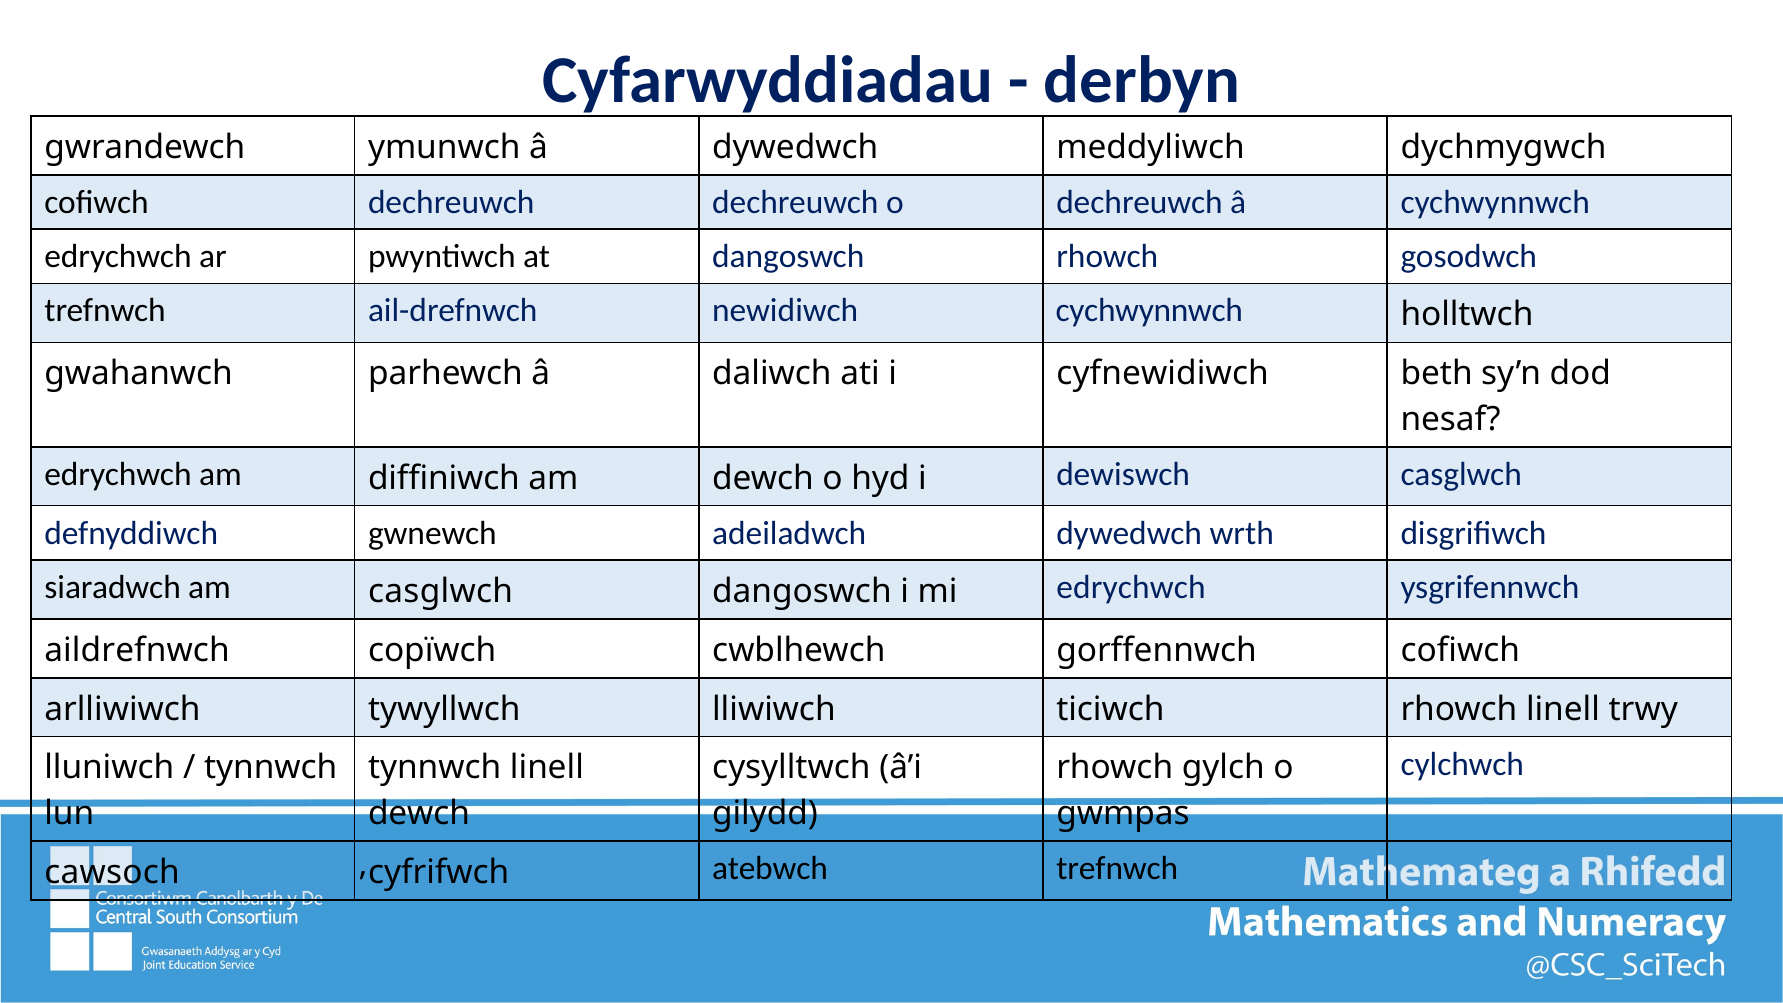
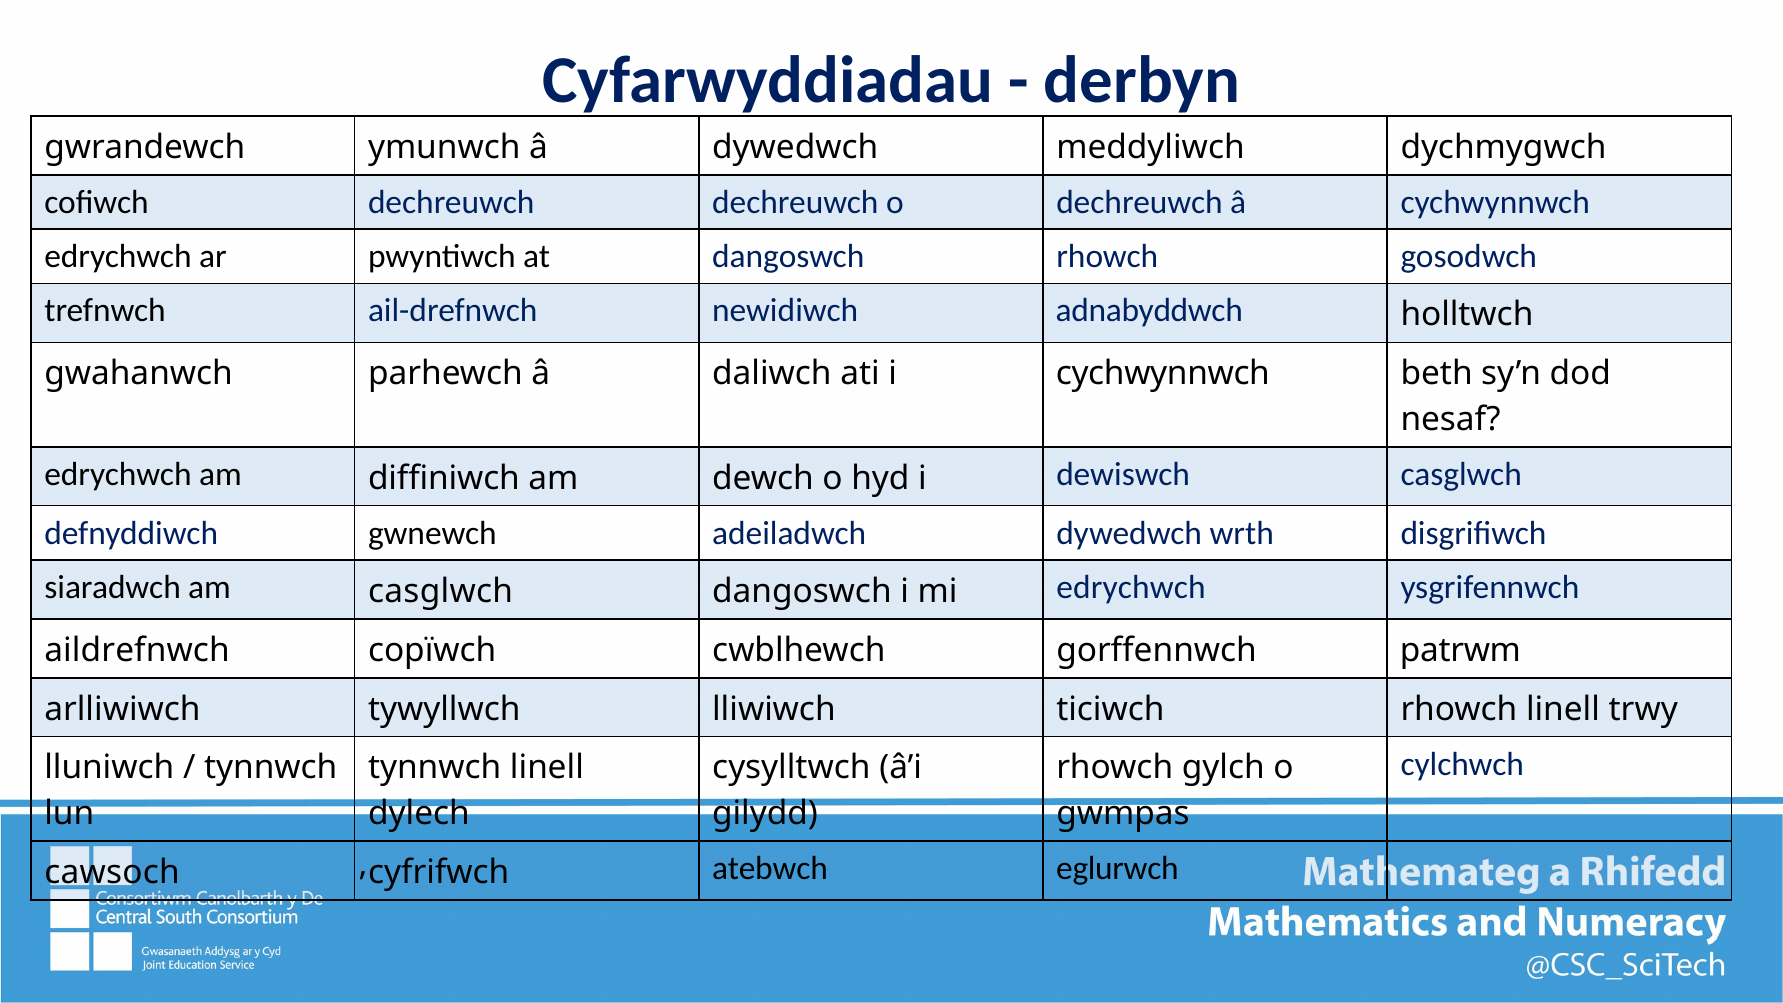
newidiwch cychwynnwch: cychwynnwch -> adnabyddwch
i cyfnewidiwch: cyfnewidiwch -> cychwynnwch
gorffennwch cofiwch: cofiwch -> patrwm
dewch at (419, 813): dewch -> dylech
atebwch trefnwch: trefnwch -> eglurwch
